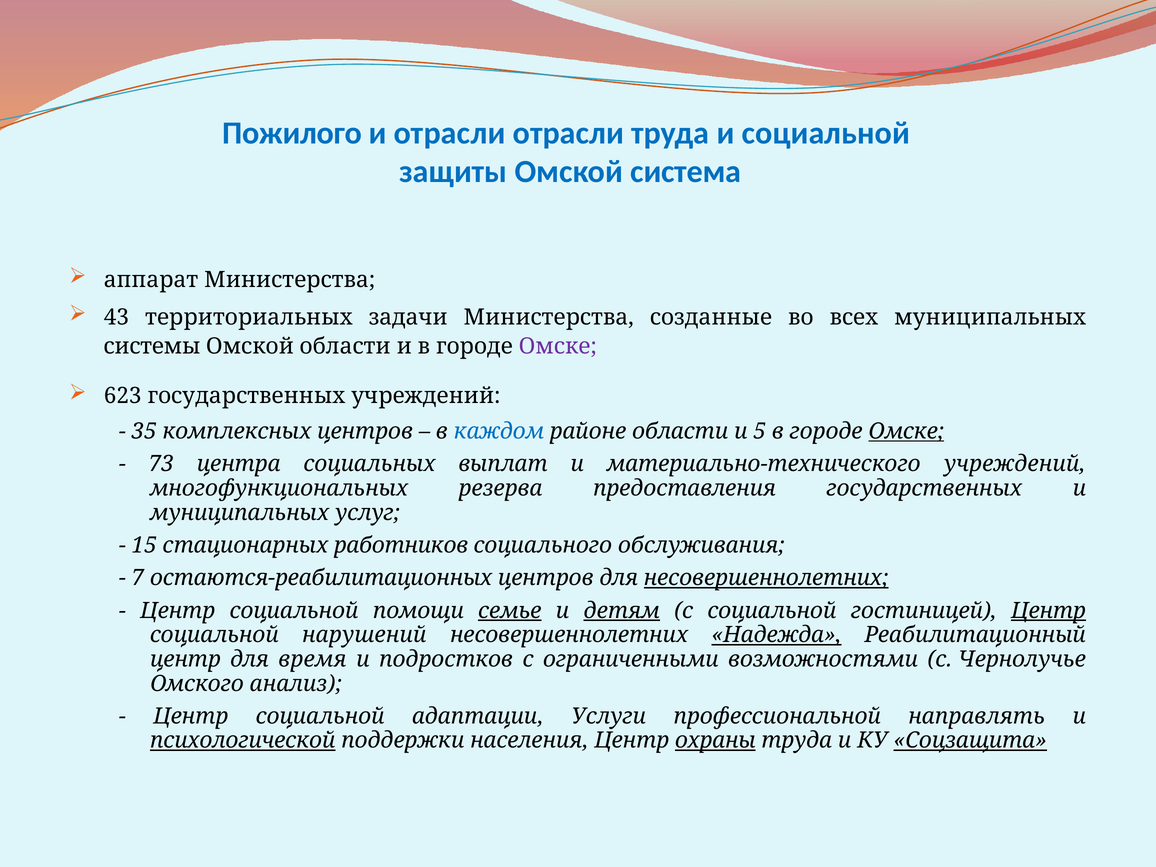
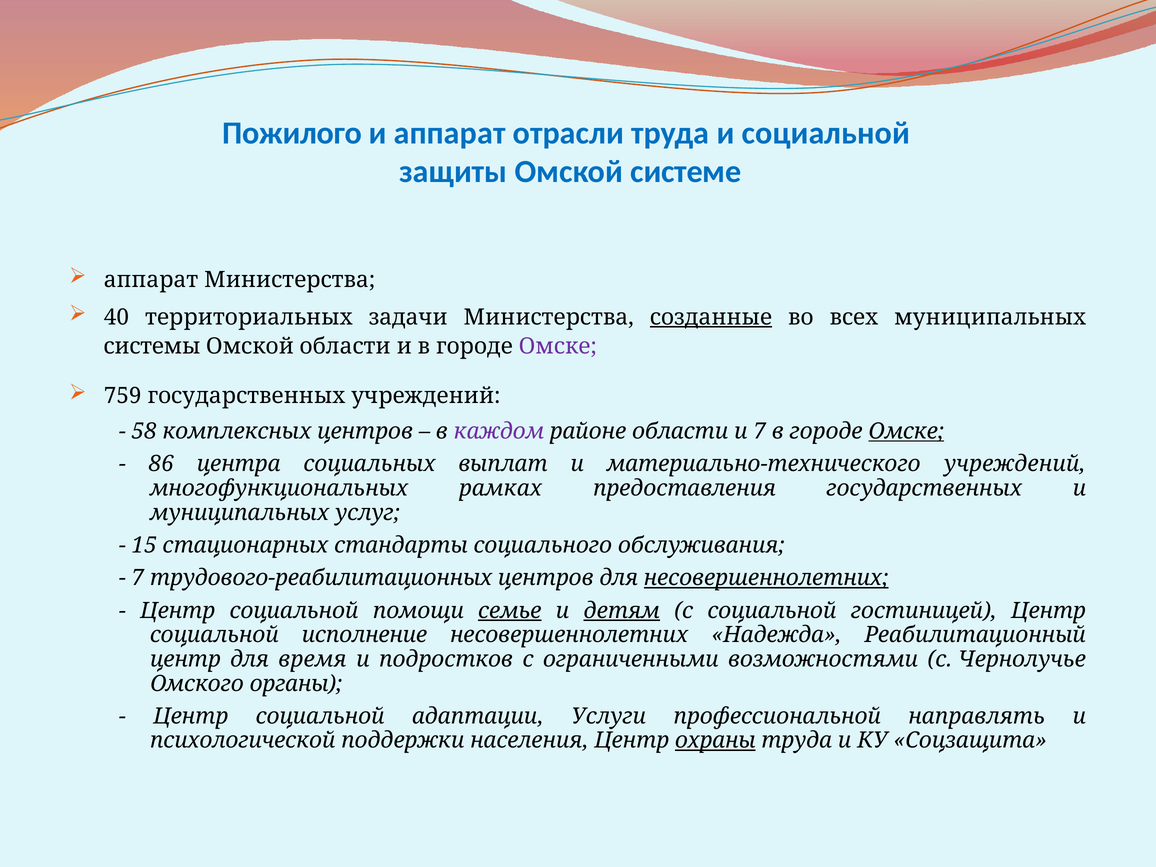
и отрасли: отрасли -> аппарат
система: система -> системе
43: 43 -> 40
созданные underline: none -> present
623: 623 -> 759
35: 35 -> 58
каждом colour: blue -> purple
и 5: 5 -> 7
73: 73 -> 86
резерва: резерва -> рамках
работников: работников -> стандарты
остаются-реабилитационных: остаются-реабилитационных -> трудового-реабилитационных
Центр at (1048, 611) underline: present -> none
нарушений: нарушений -> исполнение
Надежда underline: present -> none
анализ: анализ -> органы
психологической underline: present -> none
Соцзащита underline: present -> none
